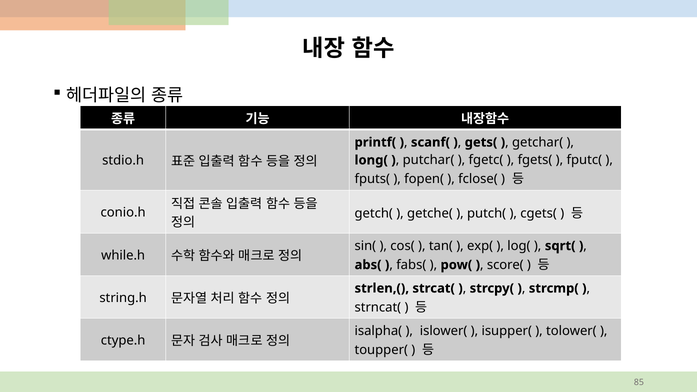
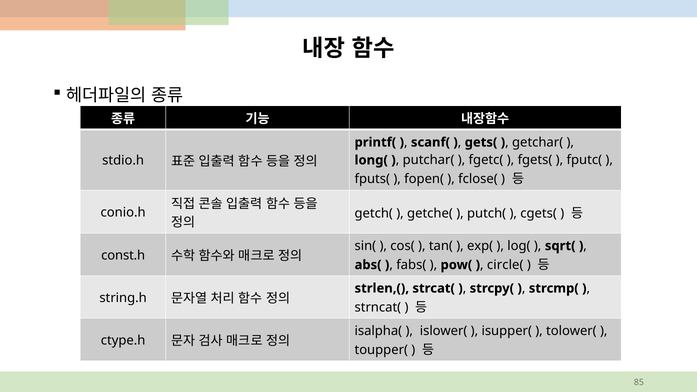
while.h: while.h -> const.h
score(: score( -> circle(
